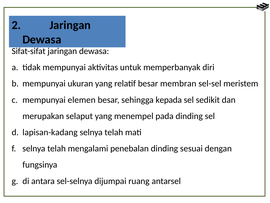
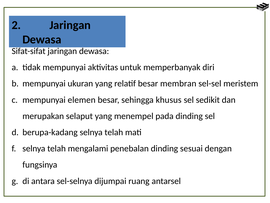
kepada: kepada -> khusus
lapisan-kadang: lapisan-kadang -> berupa-kadang
